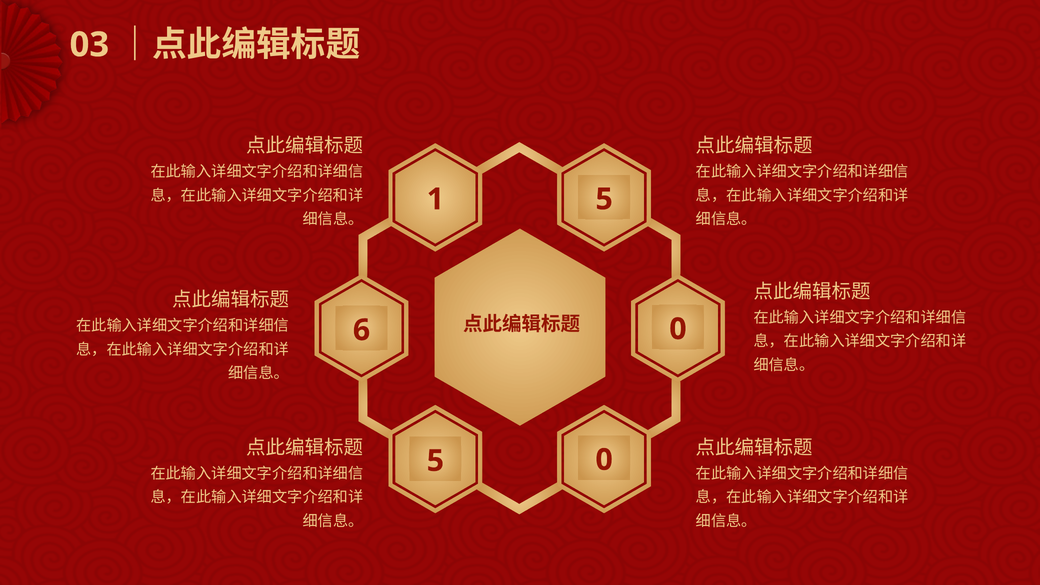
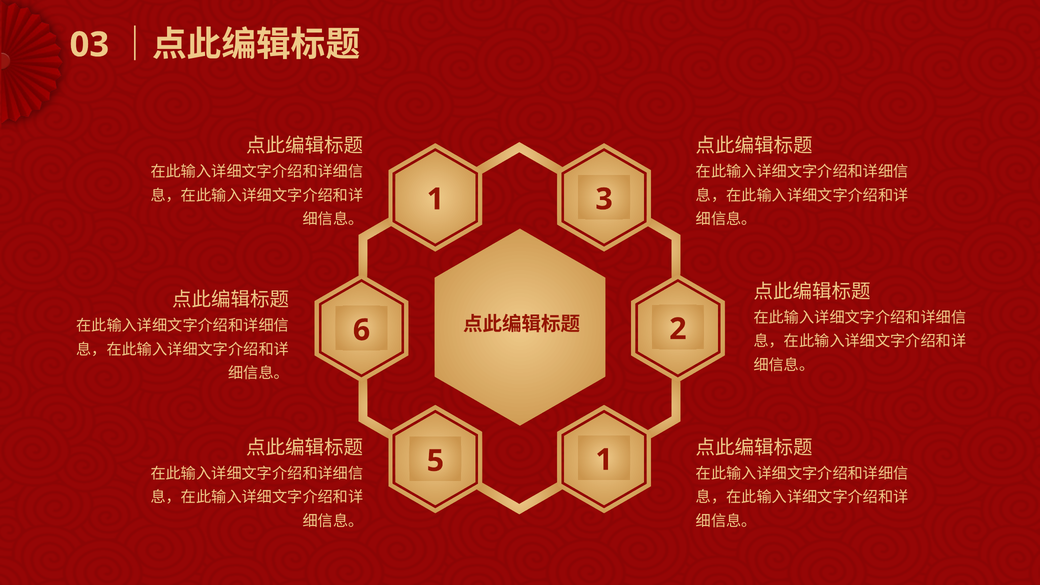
1 5: 5 -> 3
6 0: 0 -> 2
5 0: 0 -> 1
